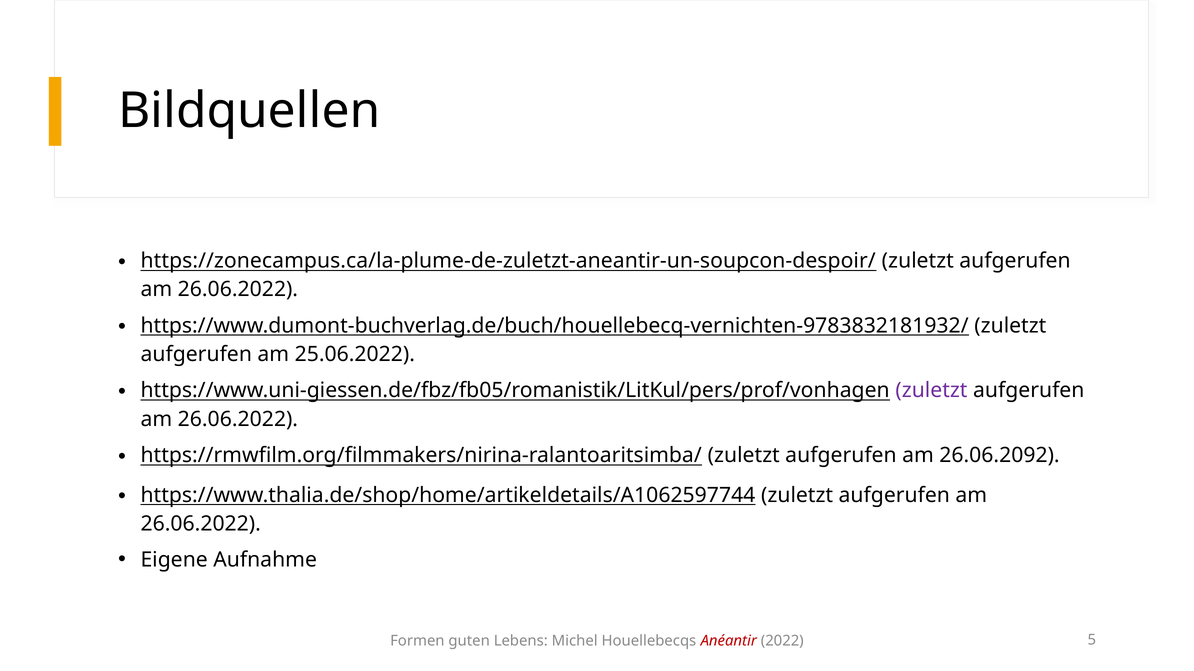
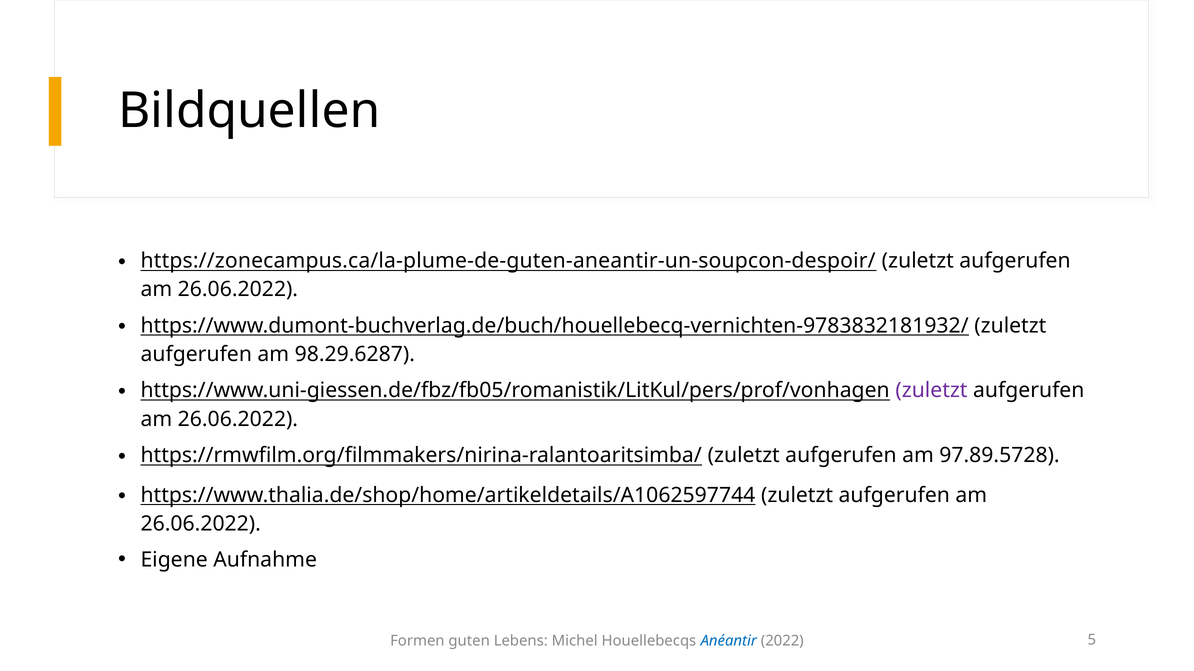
https://zonecampus.ca/la-plume-de-zuletzt-aneantir-un-soupcon-despoir/: https://zonecampus.ca/la-plume-de-zuletzt-aneantir-un-soupcon-despoir/ -> https://zonecampus.ca/la-plume-de-guten-aneantir-un-soupcon-despoir/
25.06.2022: 25.06.2022 -> 98.29.6287
26.06.2092: 26.06.2092 -> 97.89.5728
Anéantir colour: red -> blue
